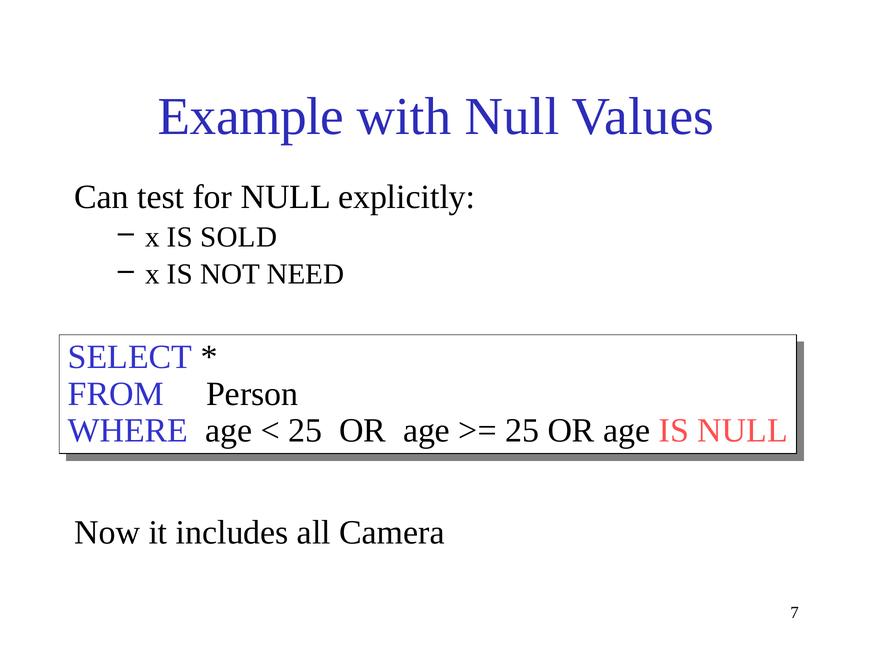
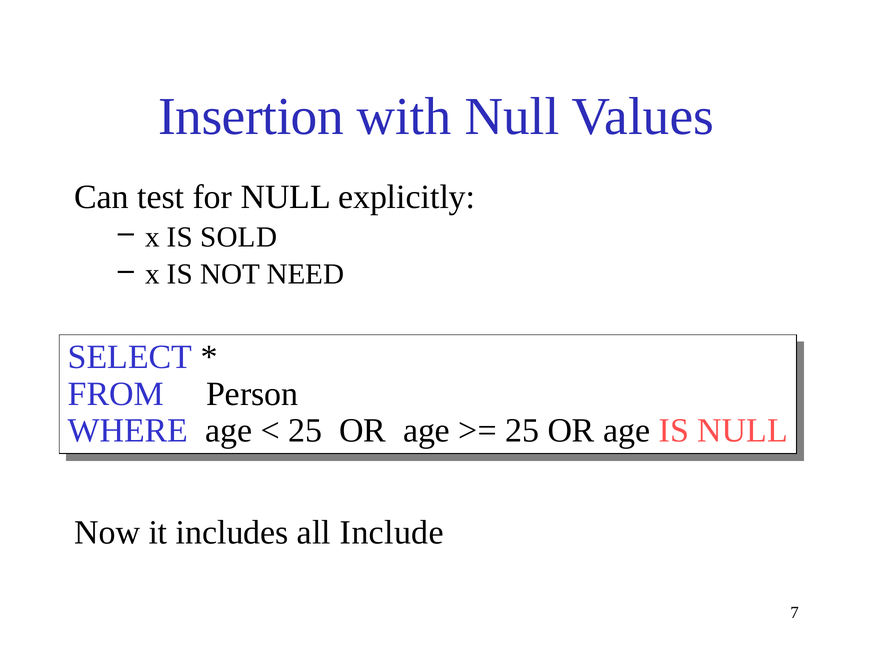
Example: Example -> Insertion
Camera: Camera -> Include
